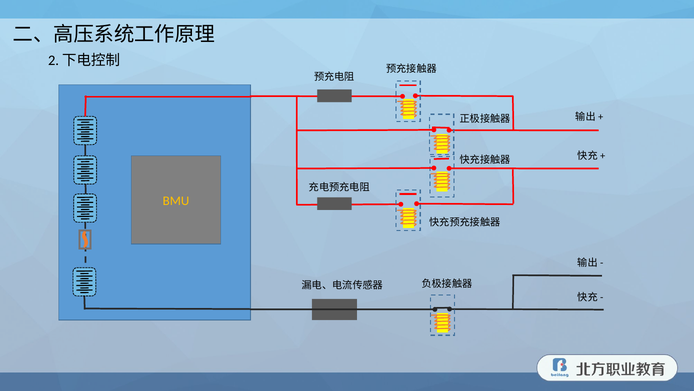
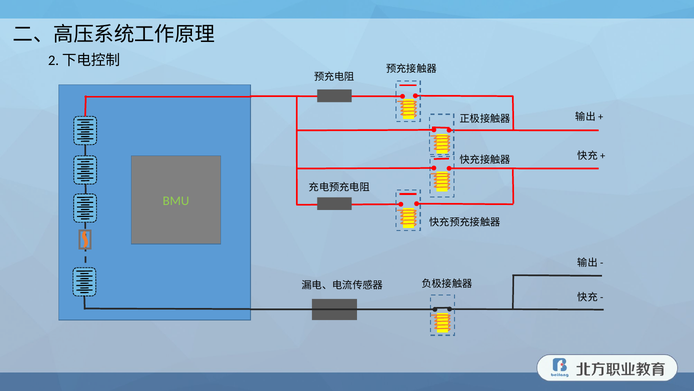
BMU colour: yellow -> light green
